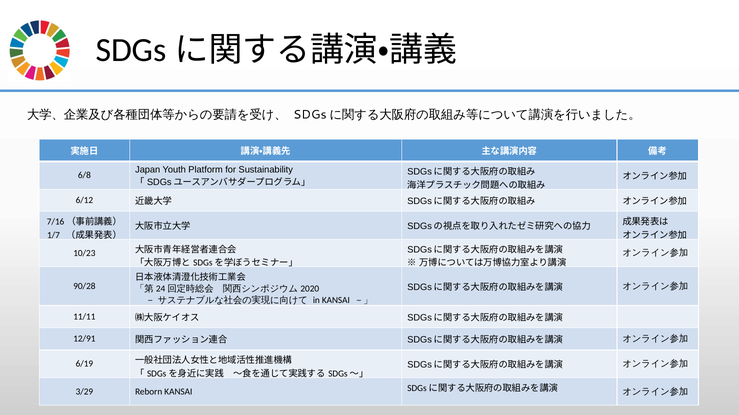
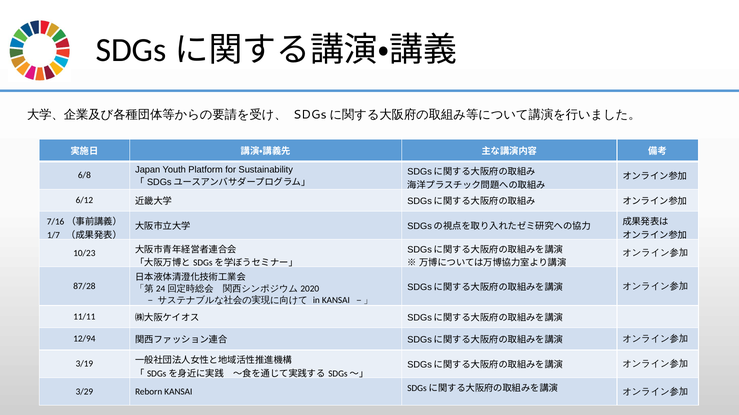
90/28: 90/28 -> 87/28
12/91: 12/91 -> 12/94
6/19: 6/19 -> 3/19
